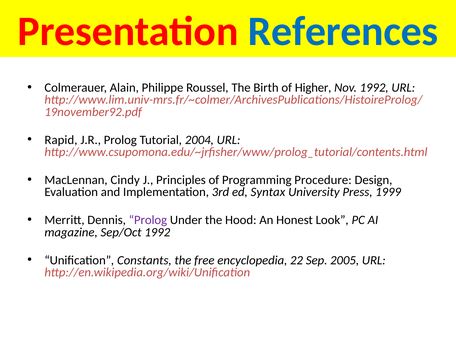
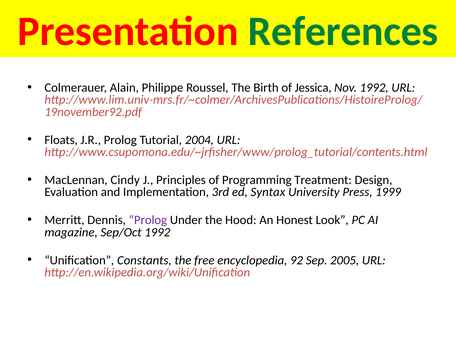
References colour: blue -> green
Higher: Higher -> Jessica
Rapid: Rapid -> Floats
Procedure: Procedure -> Treatment
22: 22 -> 92
